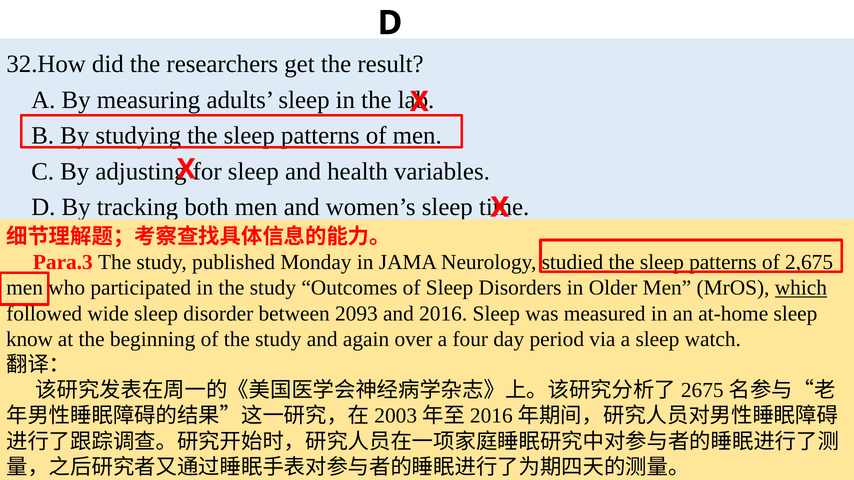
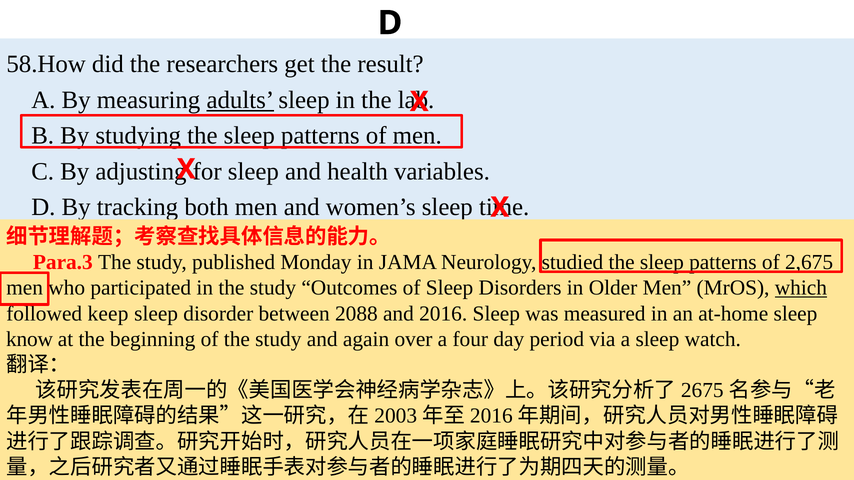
32.How: 32.How -> 58.How
adults underline: none -> present
wide: wide -> keep
2093: 2093 -> 2088
